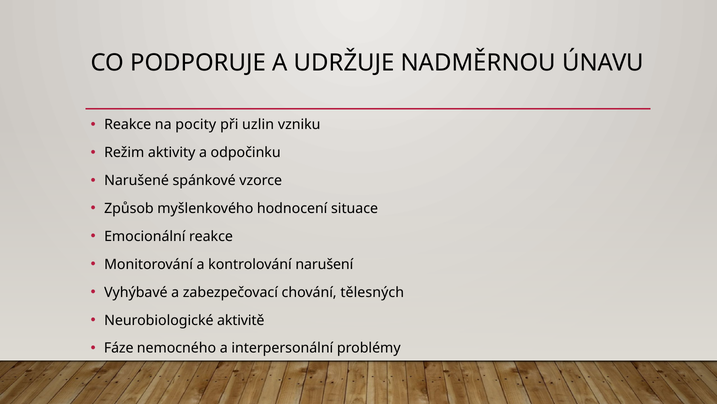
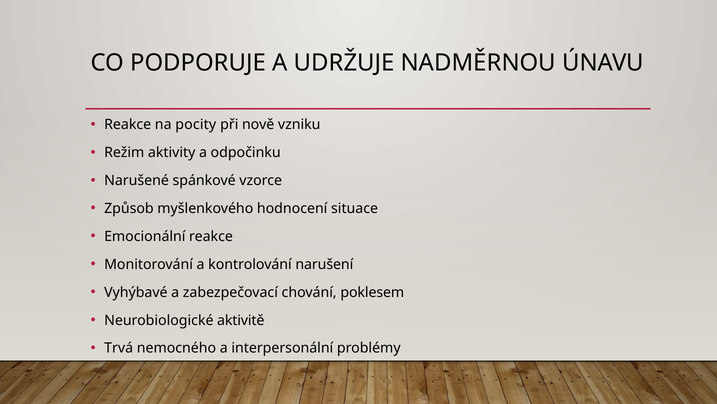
uzlin: uzlin -> nově
tělesných: tělesných -> poklesem
Fáze: Fáze -> Trvá
